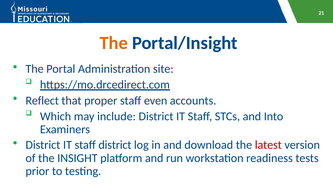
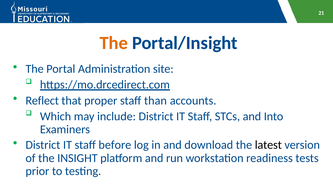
even: even -> than
staff district: district -> before
latest colour: red -> black
